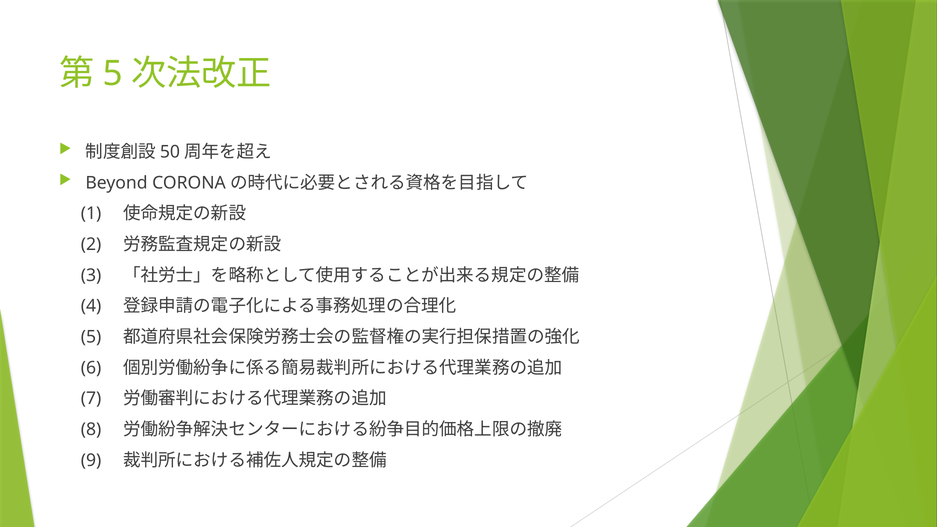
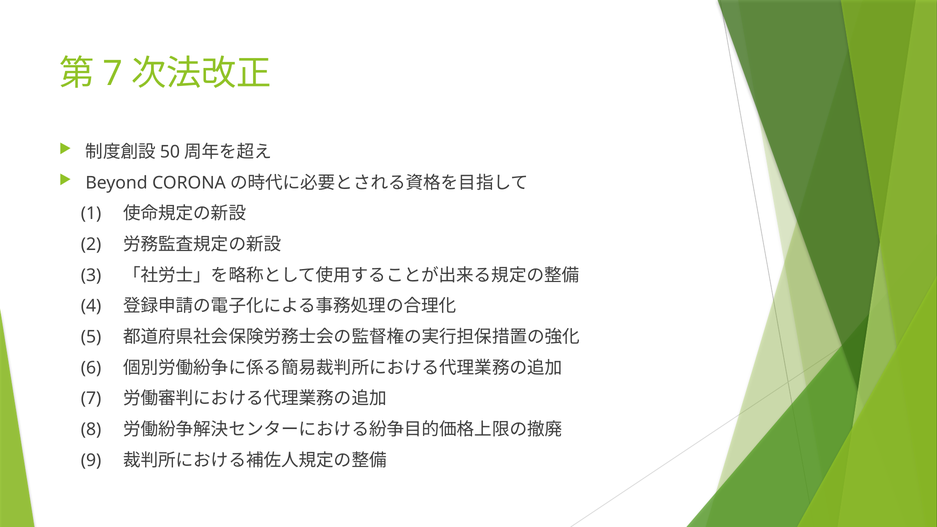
5 at (113, 74): 5 -> 7
